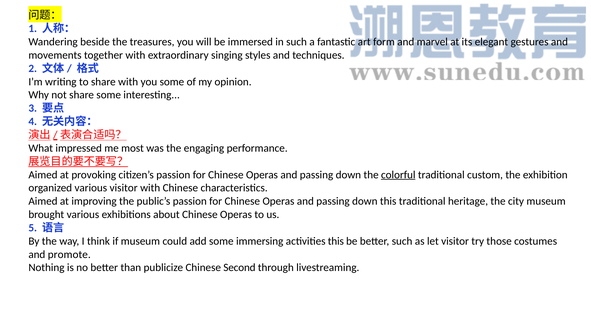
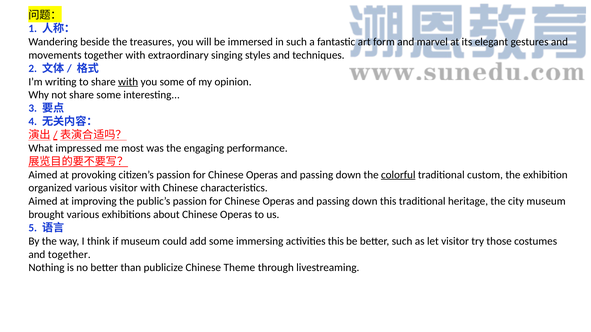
with at (128, 82) underline: none -> present
and promote: promote -> together
Second: Second -> Theme
